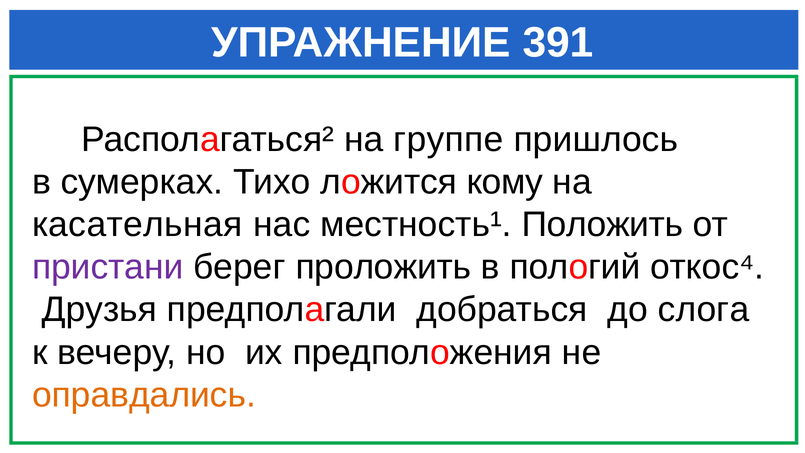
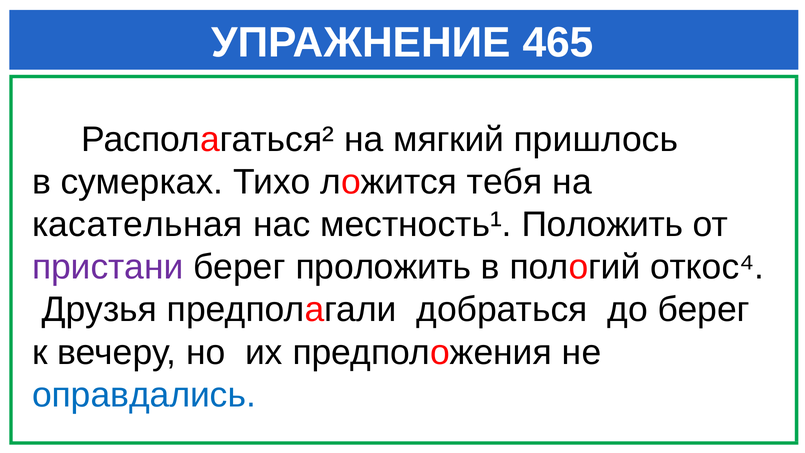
391: 391 -> 465
группе: группе -> мягкий
кому: кому -> тебя
до слога: слога -> берег
оправдались colour: orange -> blue
